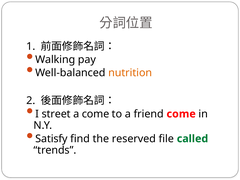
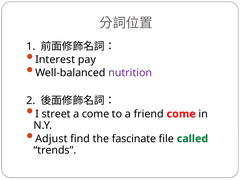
Walking: Walking -> Interest
nutrition colour: orange -> purple
Satisfy: Satisfy -> Adjust
reserved: reserved -> fascinate
